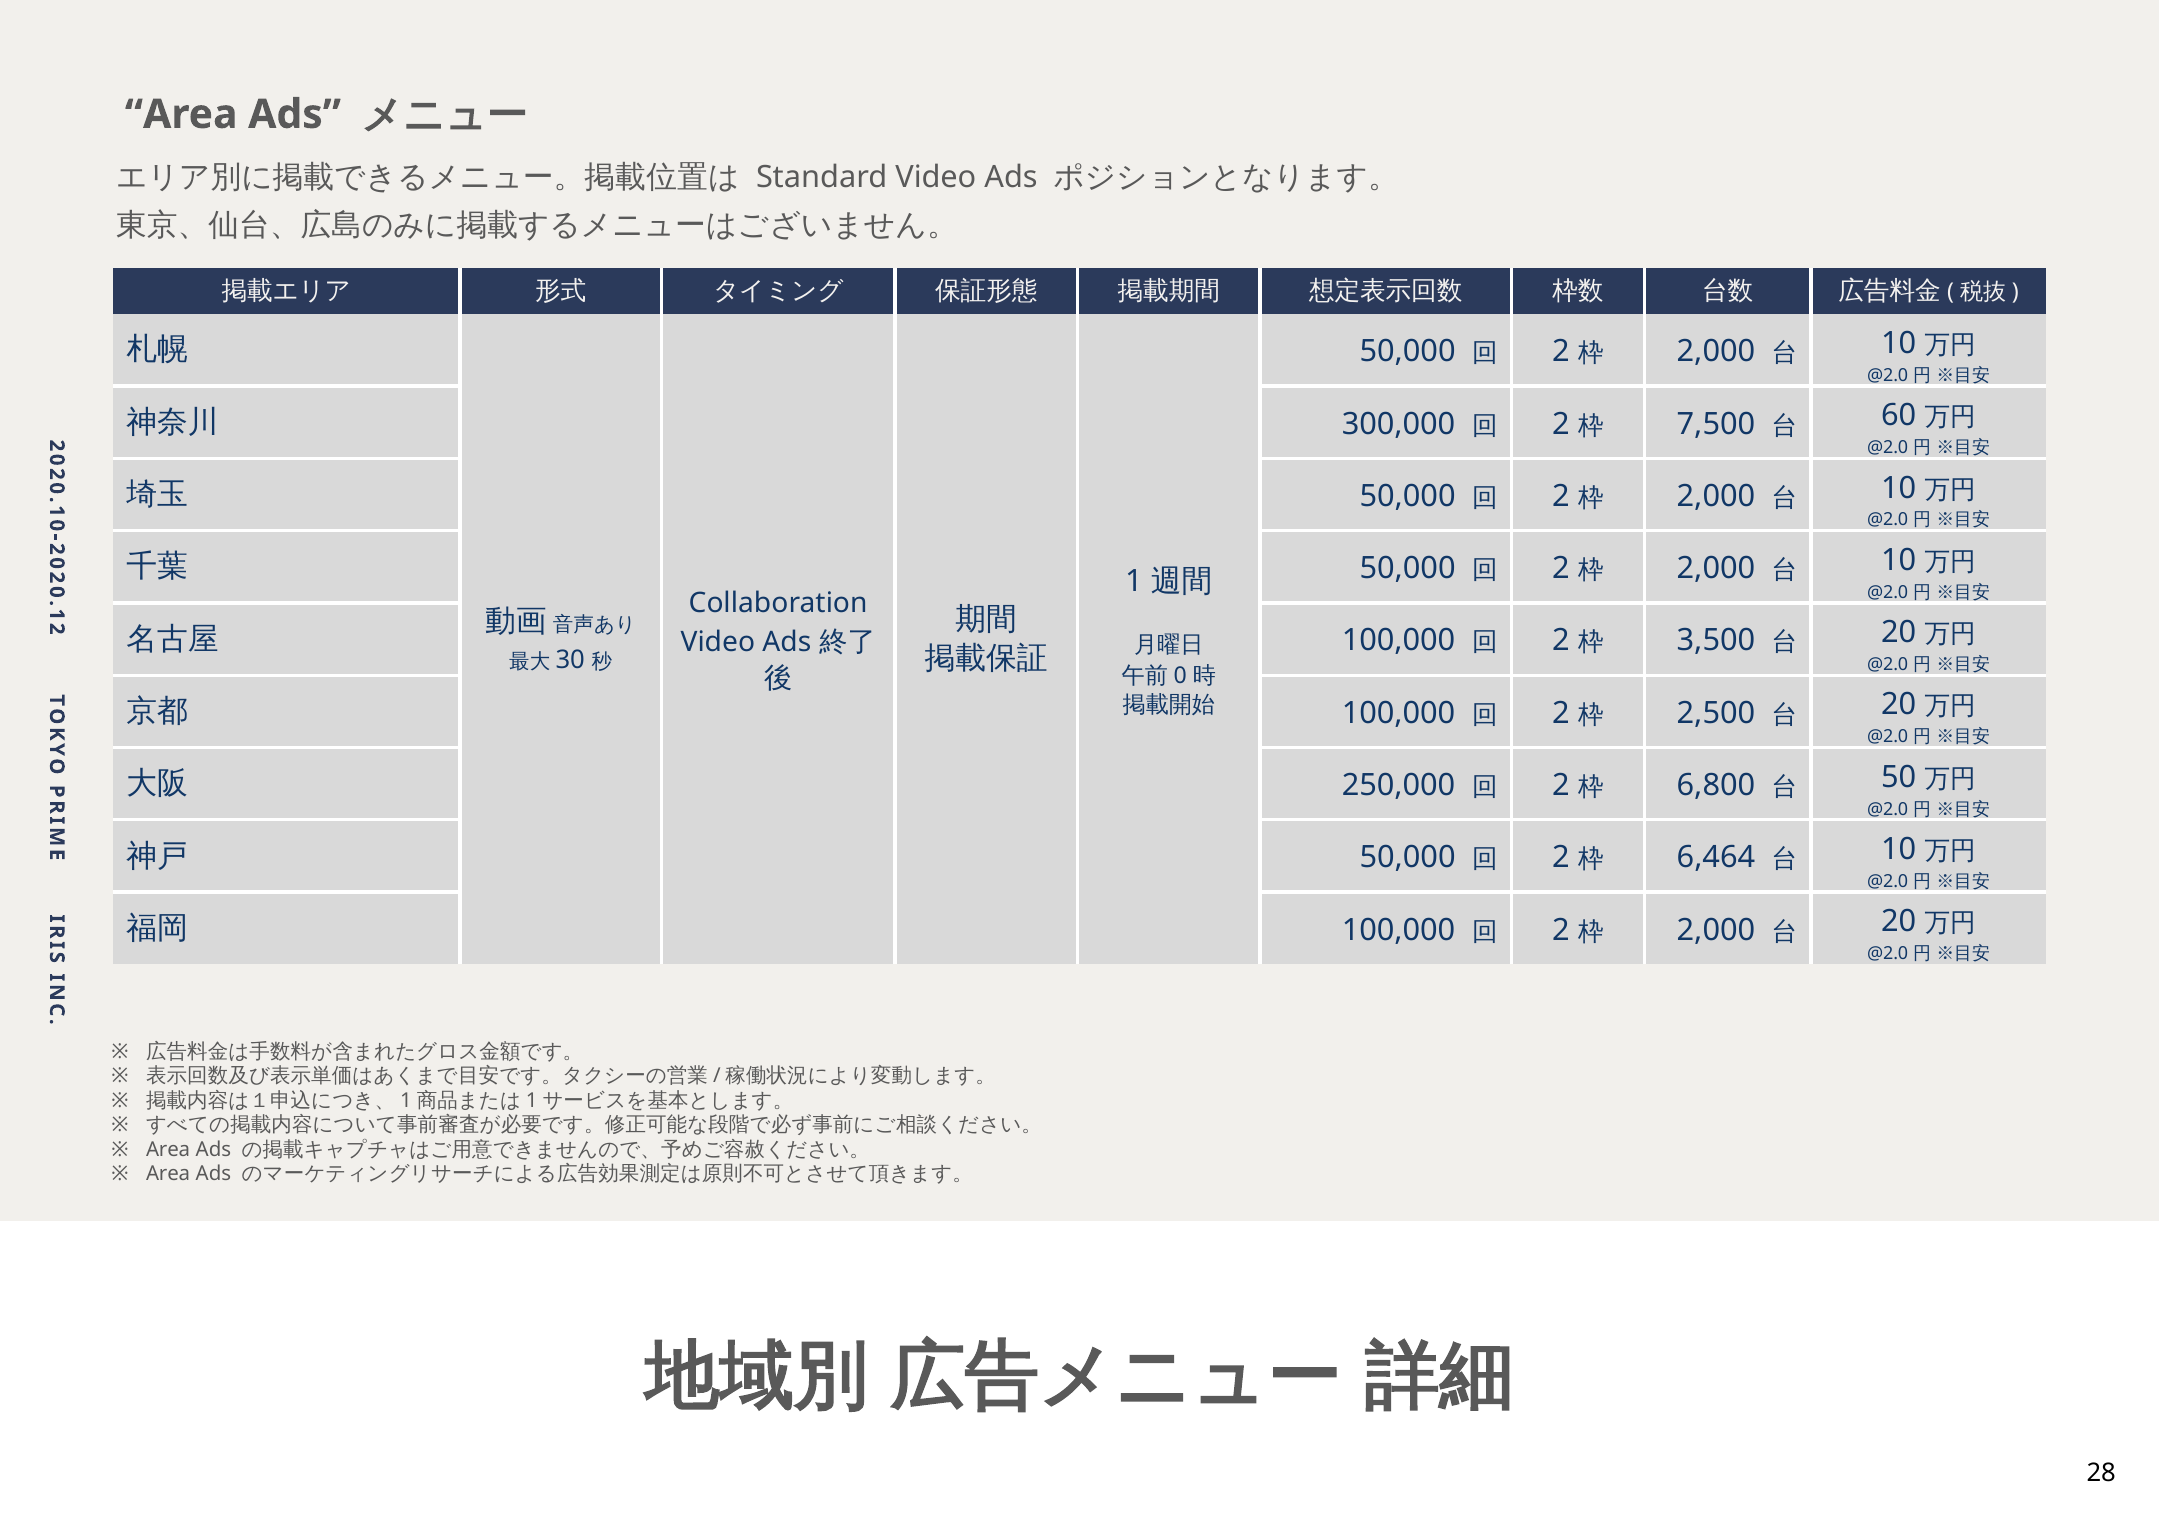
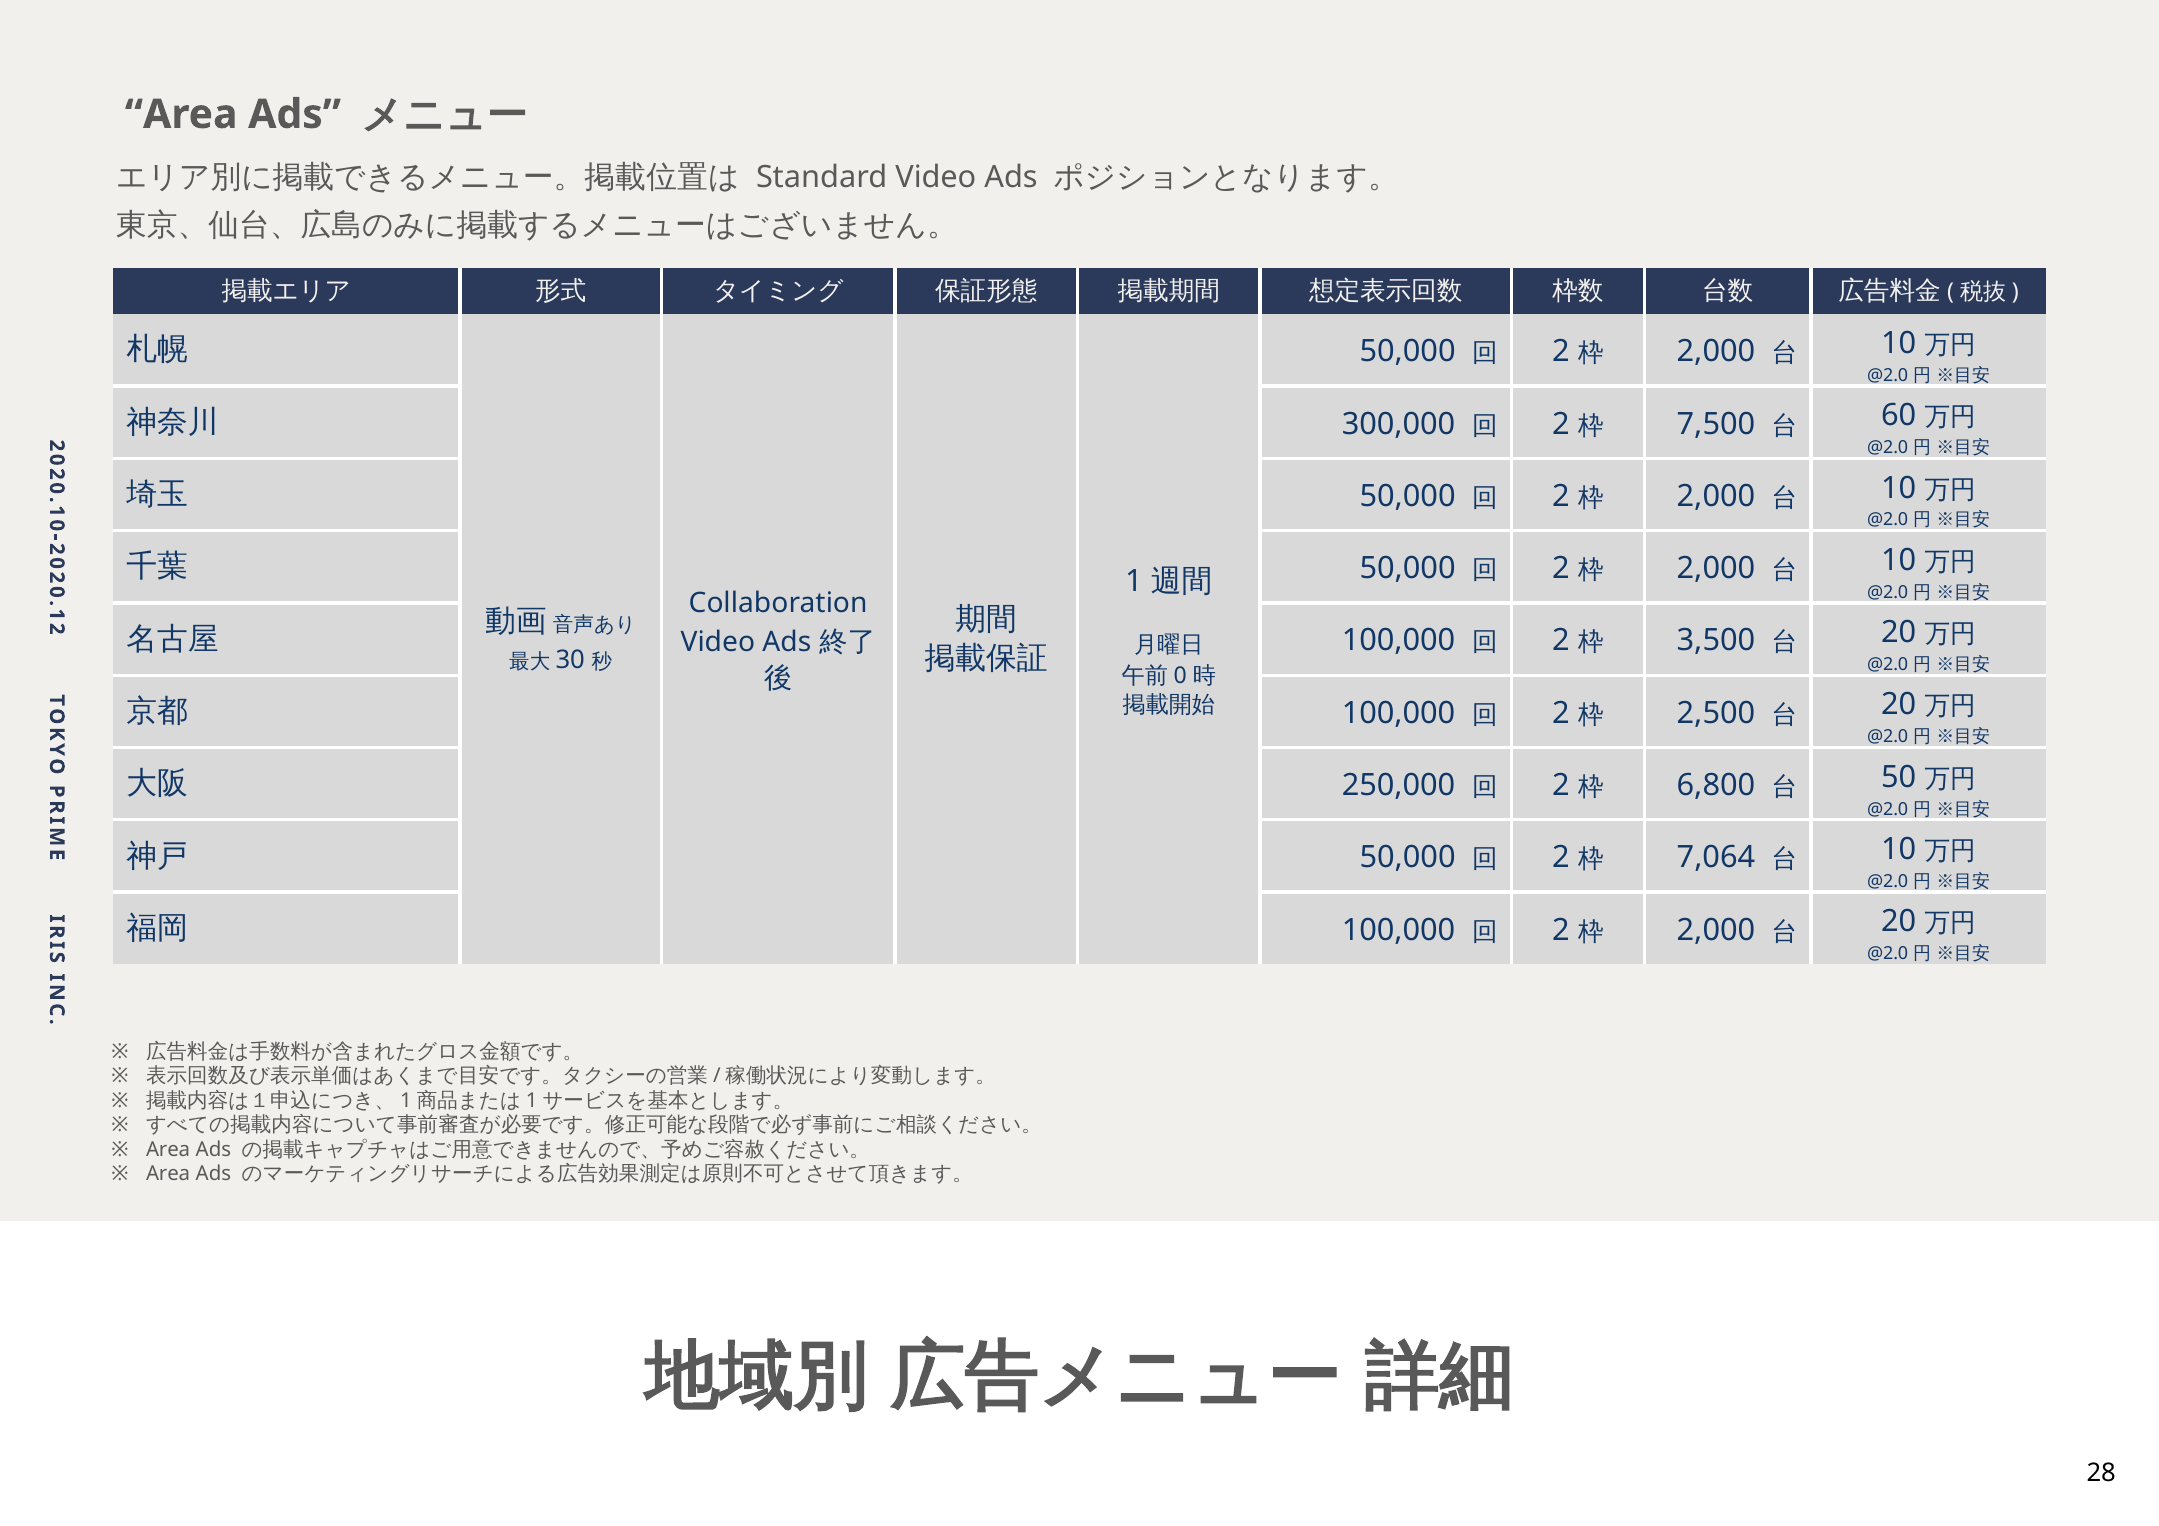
6,464: 6,464 -> 7,064
